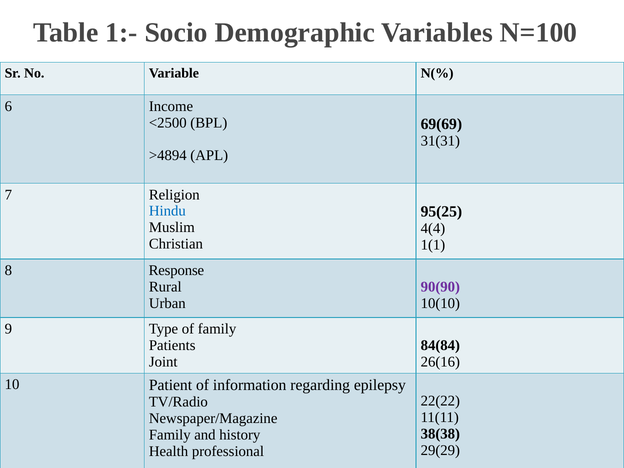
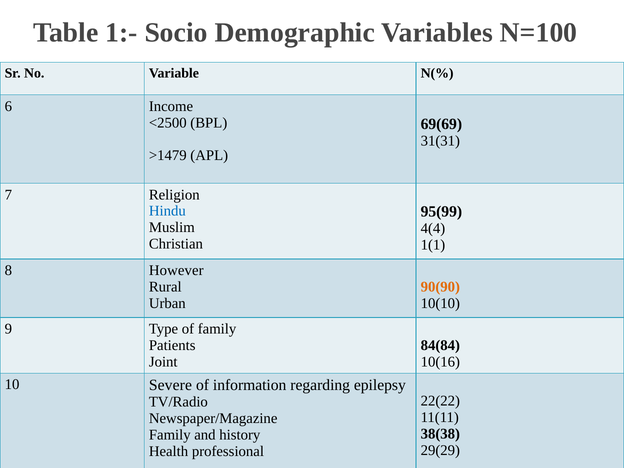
>4894: >4894 -> >1479
95(25: 95(25 -> 95(99
Response: Response -> However
90(90 colour: purple -> orange
26(16: 26(16 -> 10(16
Patient: Patient -> Severe
